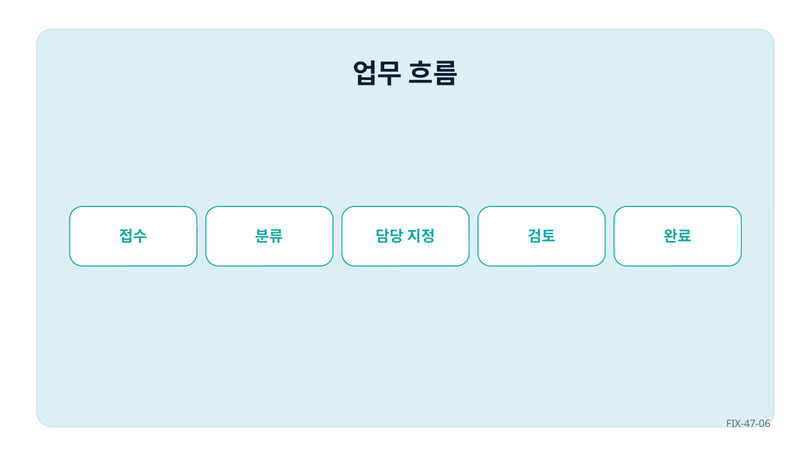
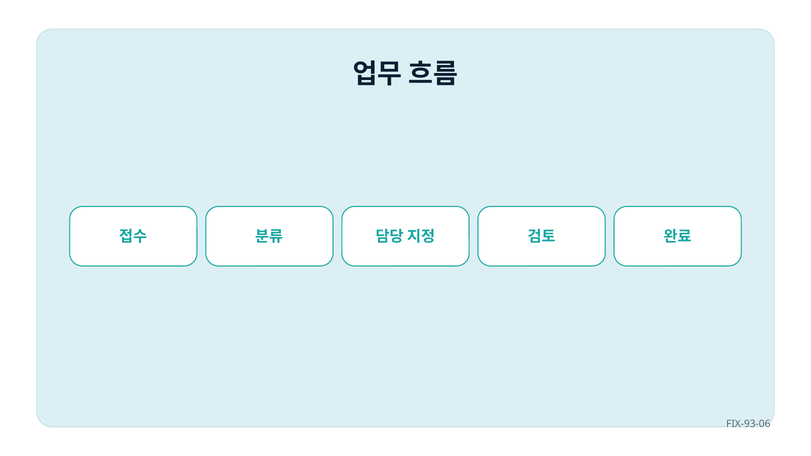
FIX-47-06: FIX-47-06 -> FIX-93-06
